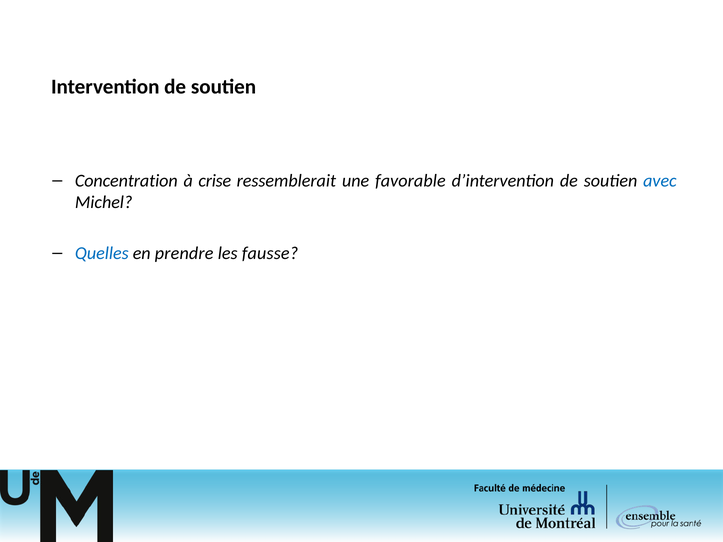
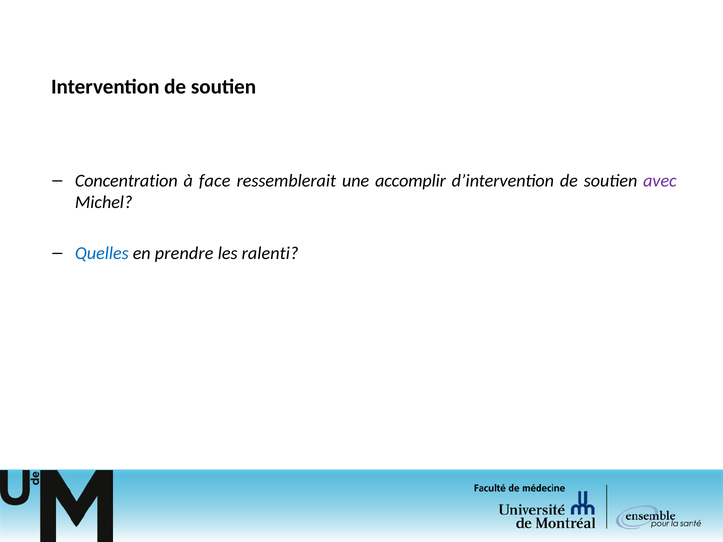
crise: crise -> face
favorable: favorable -> accomplir
avec colour: blue -> purple
fausse: fausse -> ralenti
